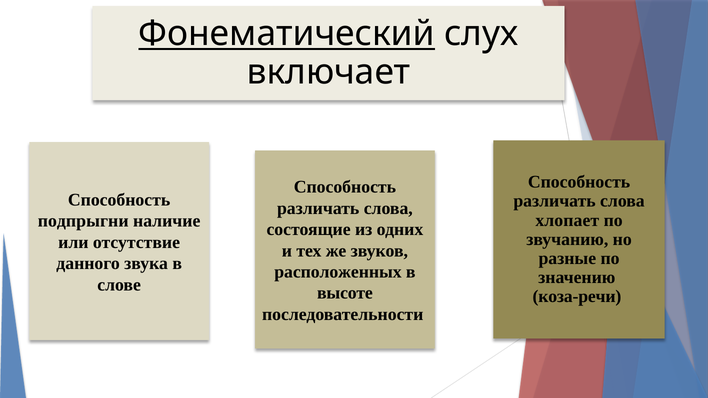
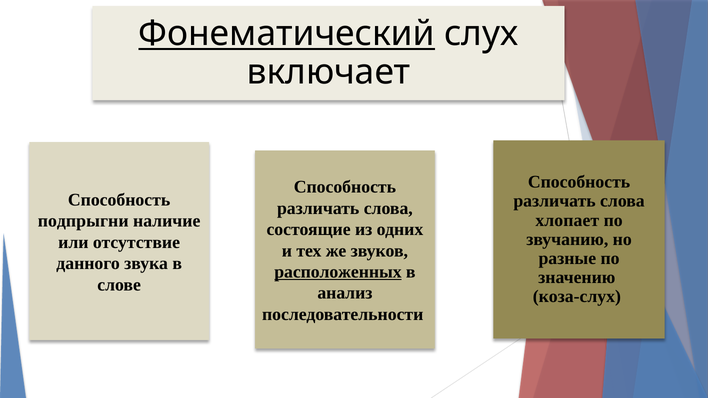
расположенных underline: none -> present
высоте: высоте -> анализ
коза-речи: коза-речи -> коза-слух
